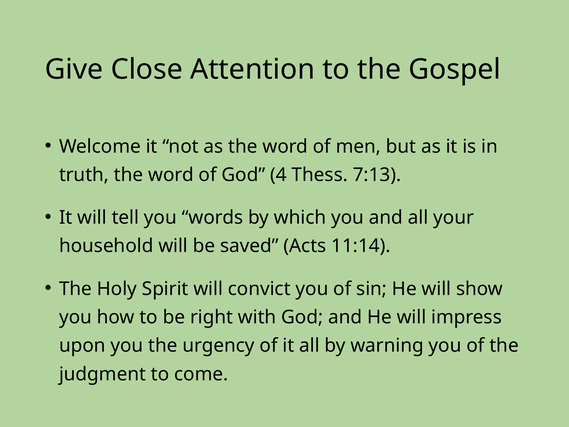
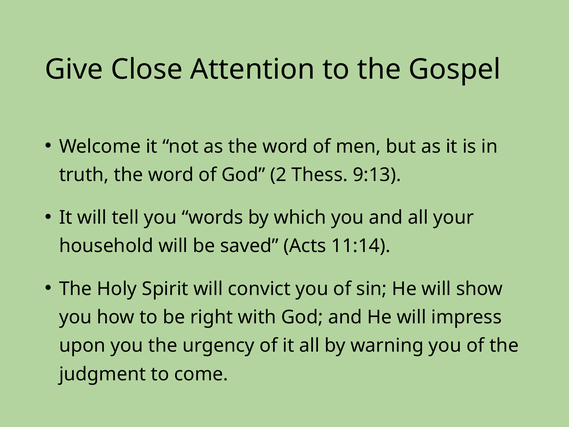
4: 4 -> 2
7:13: 7:13 -> 9:13
